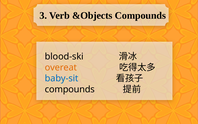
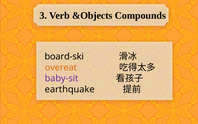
blood-ski: blood-ski -> board-ski
baby-sit colour: blue -> purple
compounds at (70, 89): compounds -> earthquake
